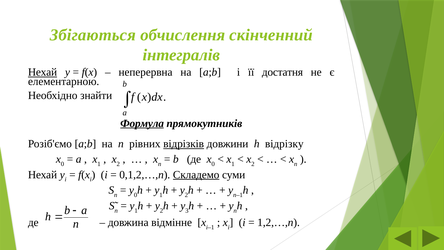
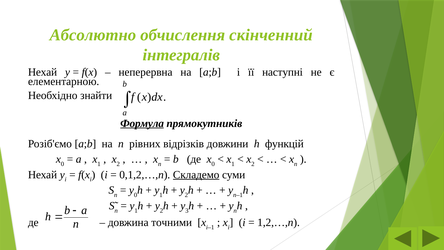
Збігаються: Збігаються -> Абсолютно
Нехай at (43, 72) underline: present -> none
достатня: достатня -> наступні
відрізків underline: present -> none
відрізку: відрізку -> функцій
відмінне: відмінне -> точними
